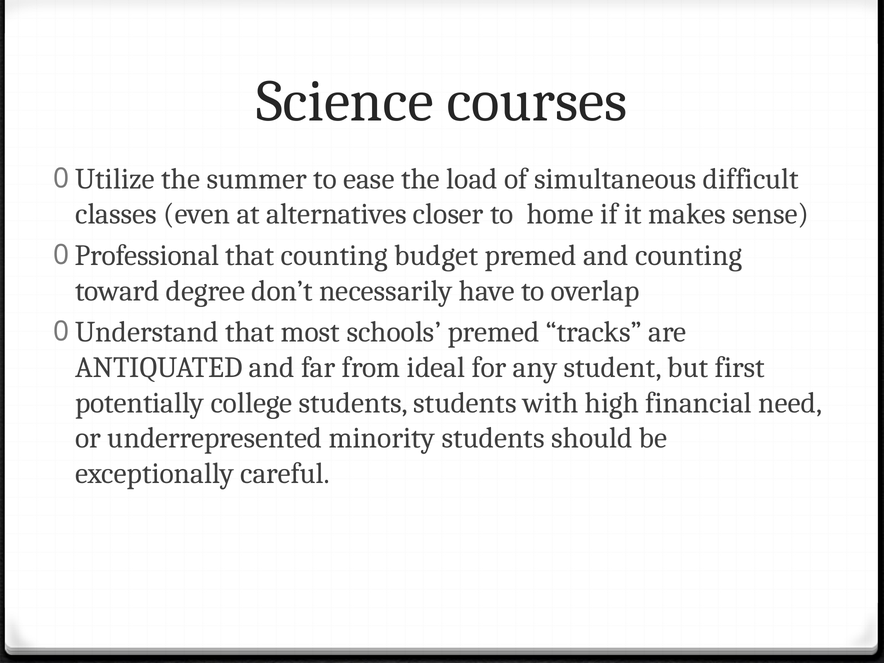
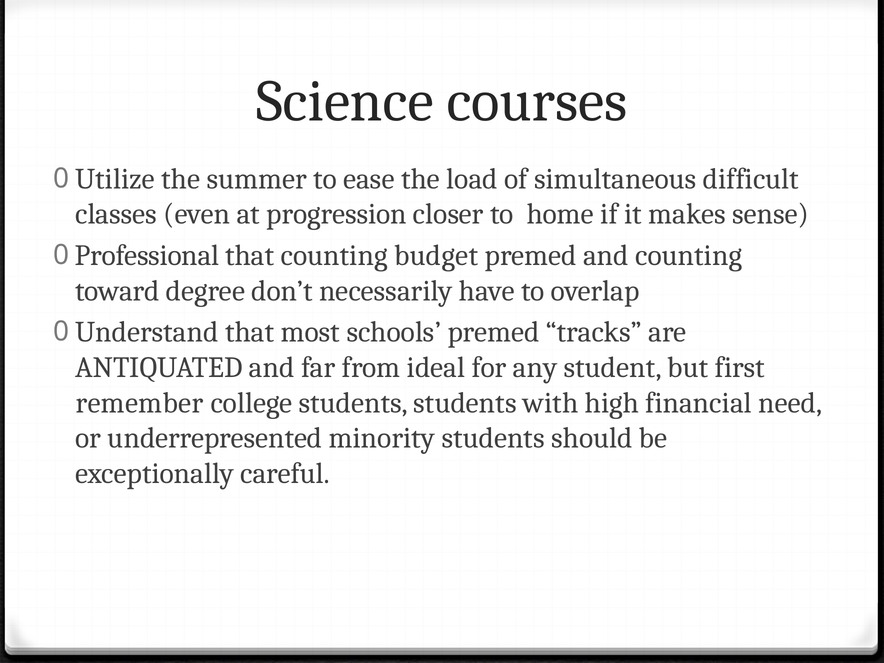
alternatives: alternatives -> progression
potentially: potentially -> remember
